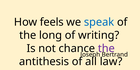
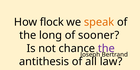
feels: feels -> flock
speak colour: blue -> orange
writing: writing -> sooner
